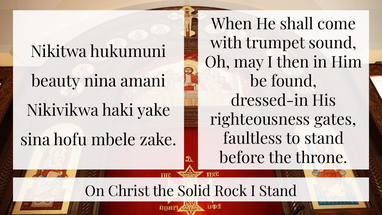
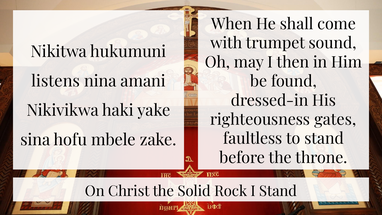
beauty: beauty -> listens
